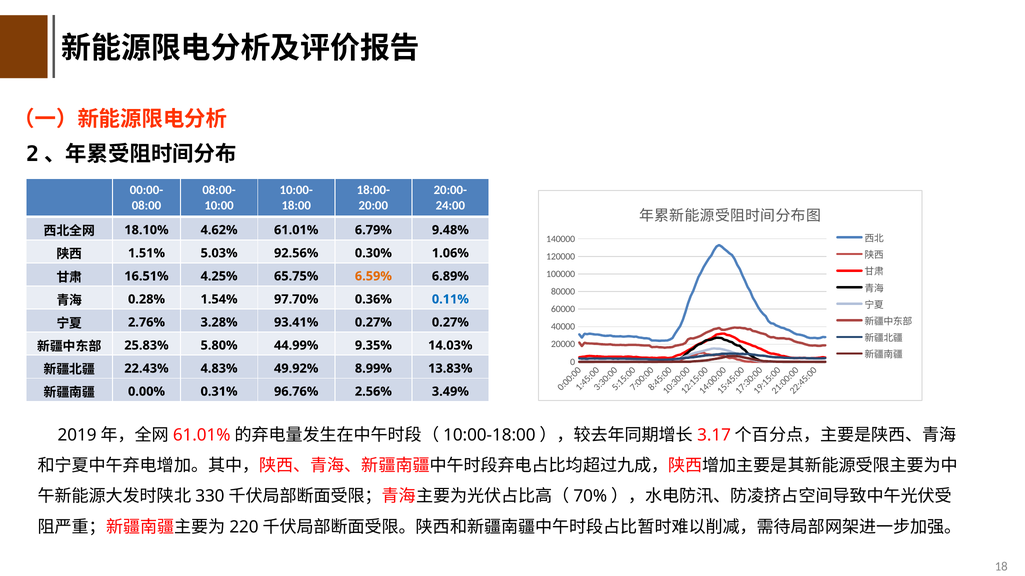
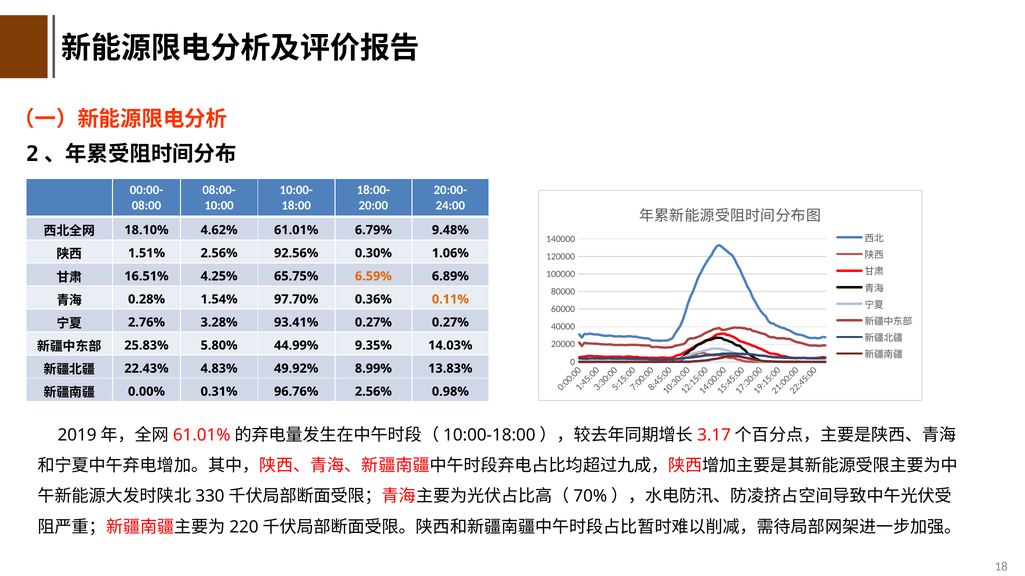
1.51% 5.03%: 5.03% -> 2.56%
0.11% colour: blue -> orange
3.49%: 3.49% -> 0.98%
